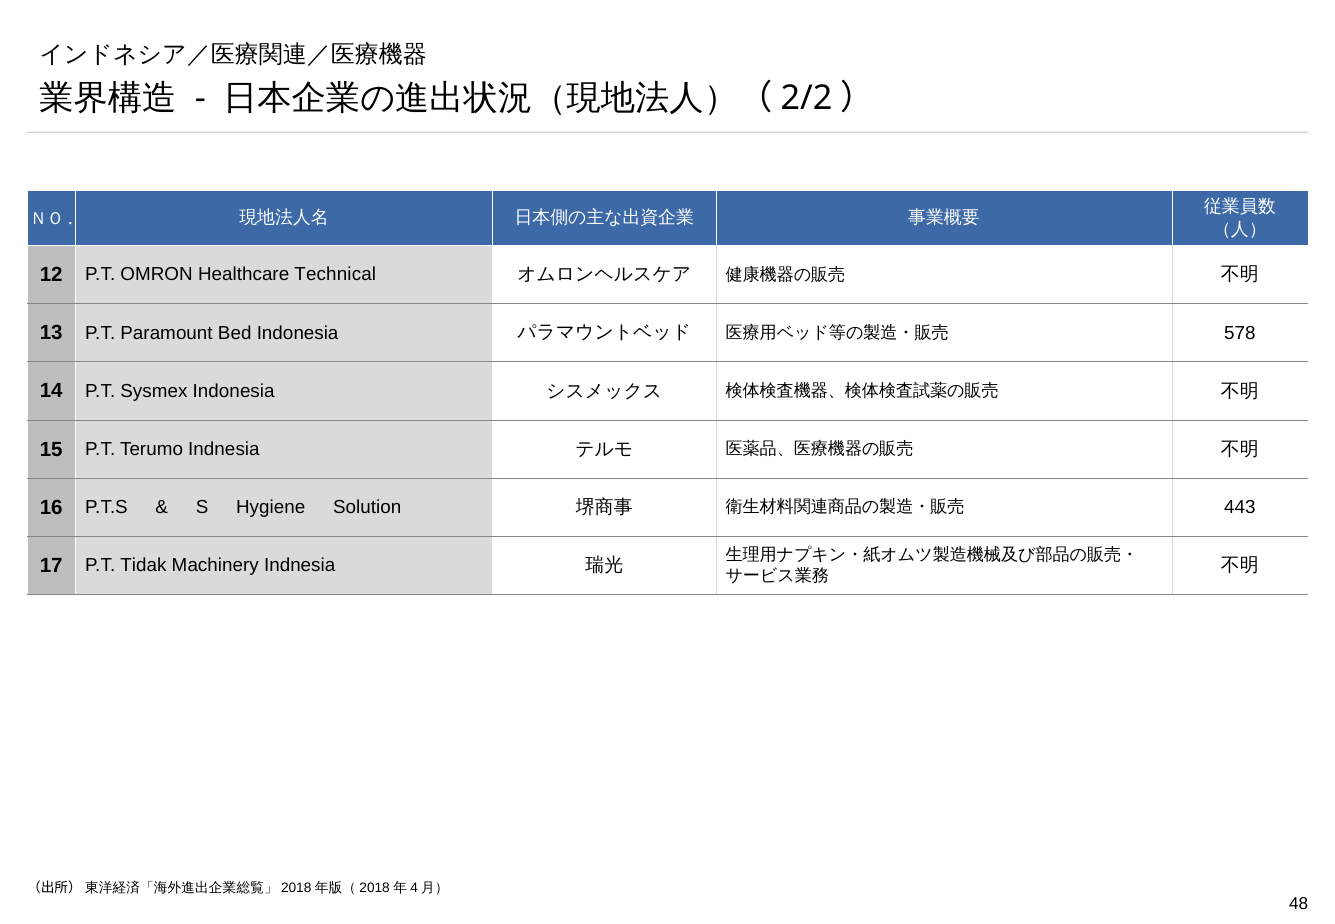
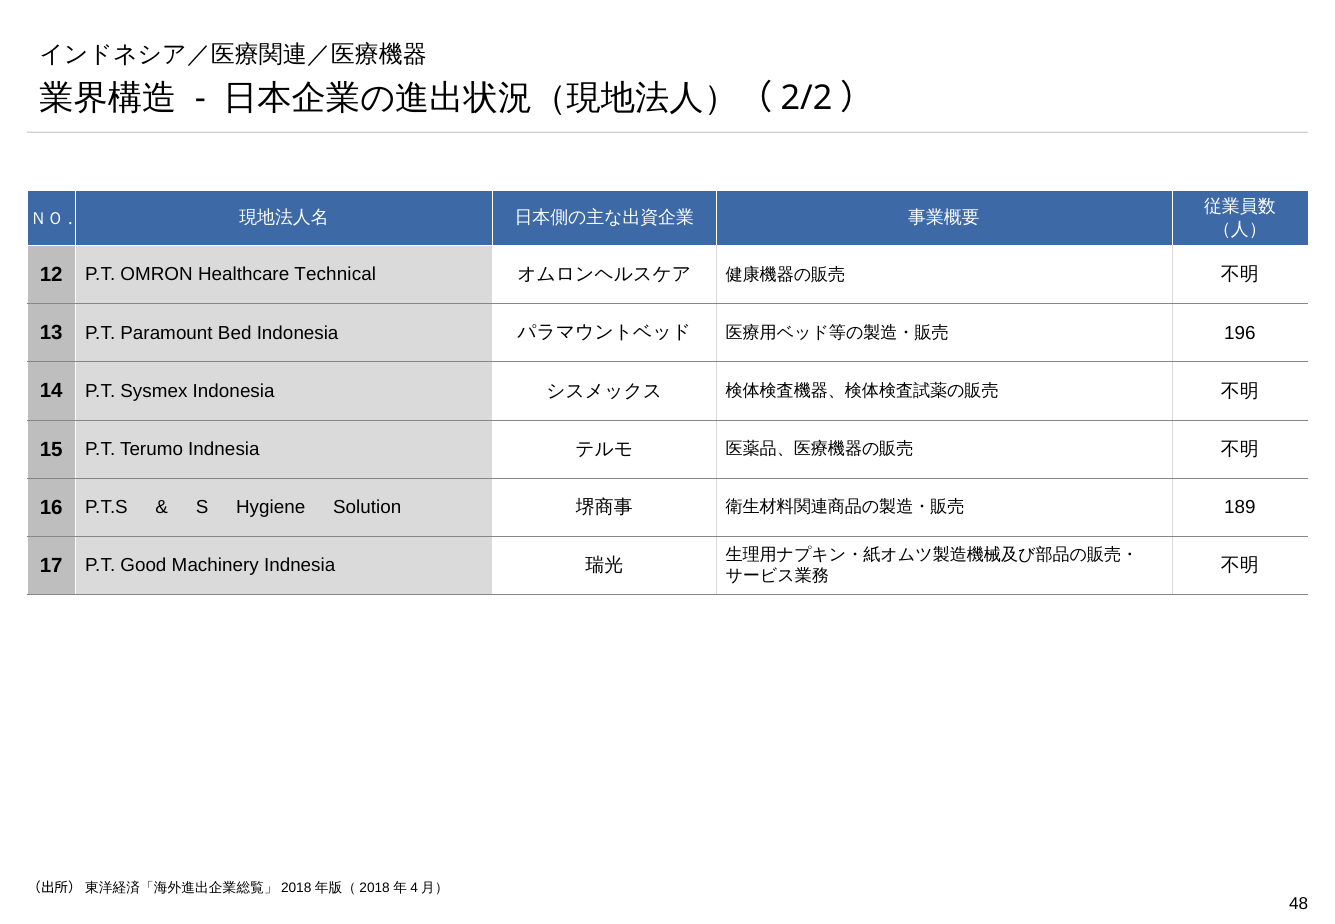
578: 578 -> 196
443: 443 -> 189
Tidak: Tidak -> Good
